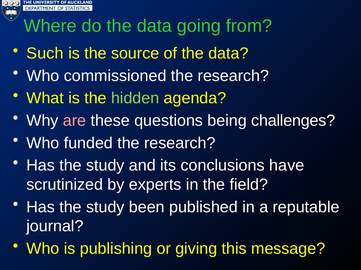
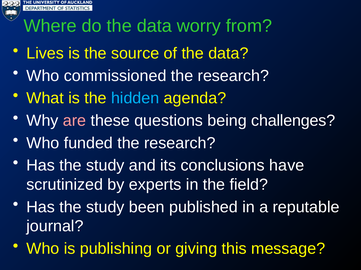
going: going -> worry
Such: Such -> Lives
hidden colour: light green -> light blue
